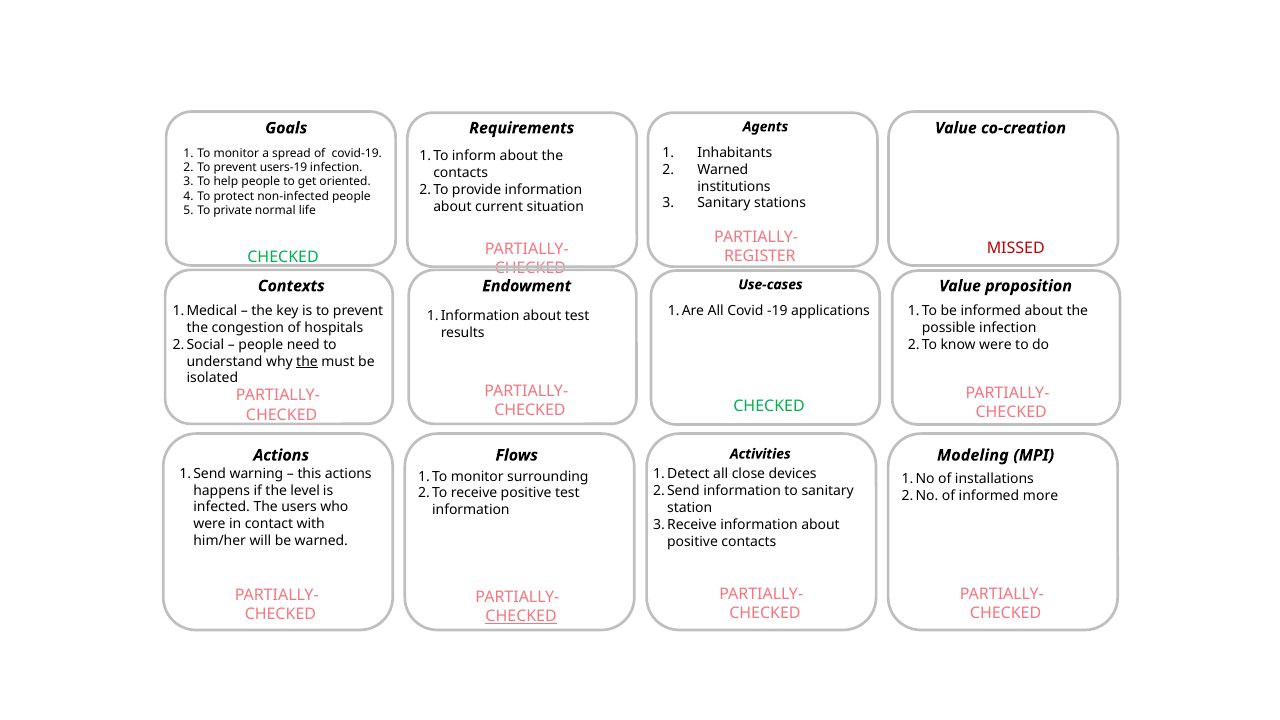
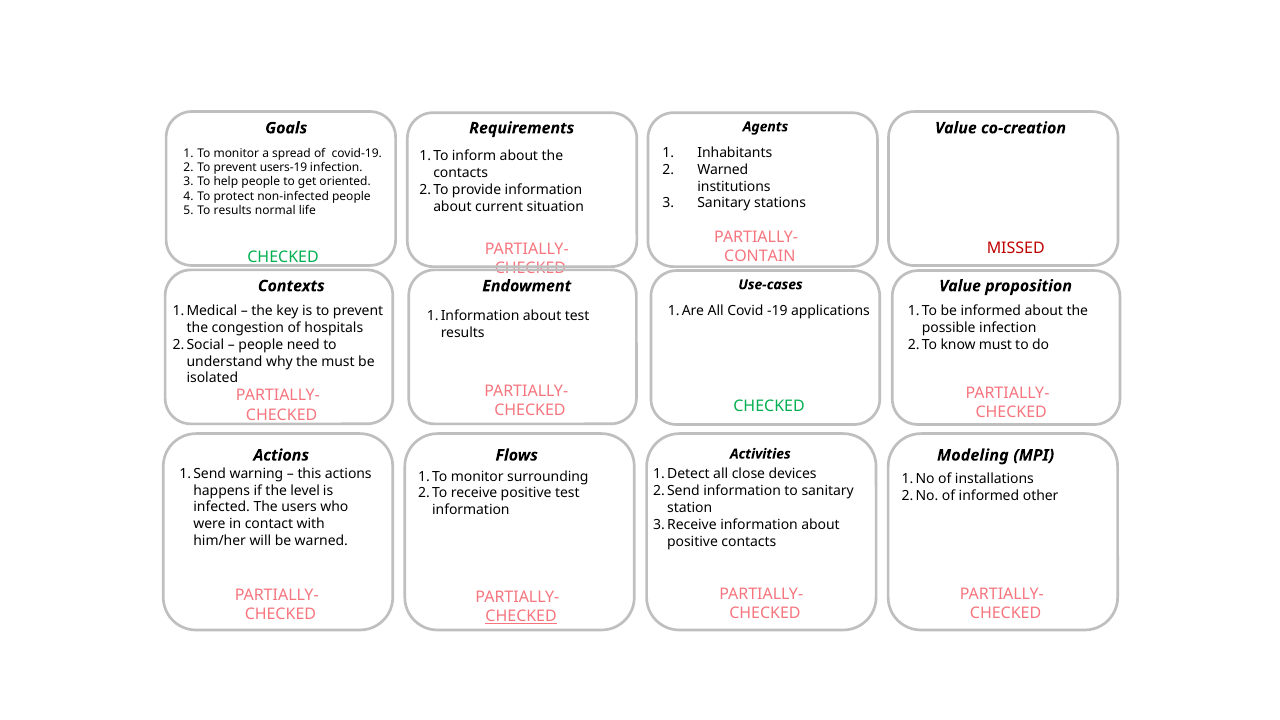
To private: private -> results
REGISTER: REGISTER -> CONTAIN
know were: were -> must
the at (307, 362) underline: present -> none
more: more -> other
